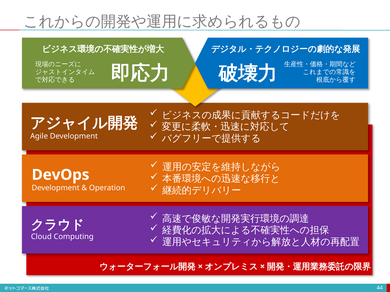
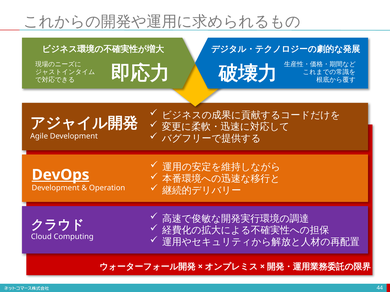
DevOps underline: none -> present
